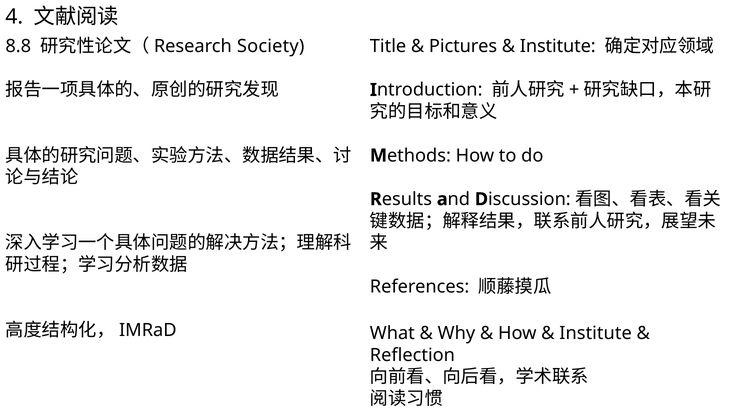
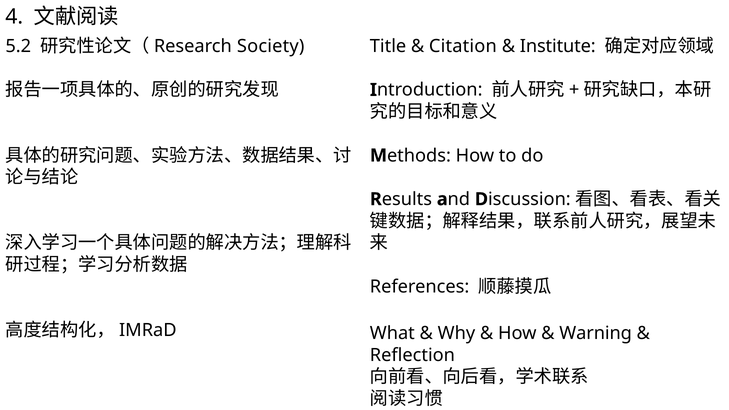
8.8: 8.8 -> 5.2
Pictures: Pictures -> Citation
Institute at (596, 333): Institute -> Warning
